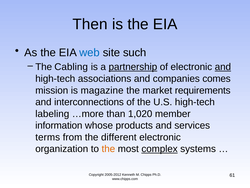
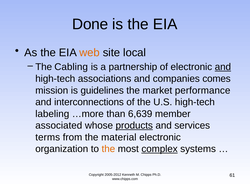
Then: Then -> Done
web colour: blue -> orange
such: such -> local
partnership underline: present -> none
magazine: magazine -> guidelines
requirements: requirements -> performance
1,020: 1,020 -> 6,639
information: information -> associated
products underline: none -> present
different: different -> material
